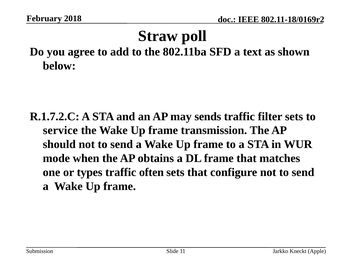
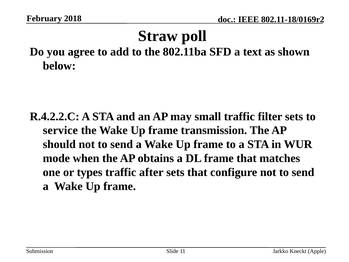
R.1.7.2.C: R.1.7.2.C -> R.4.2.2.C
sends: sends -> small
often: often -> after
